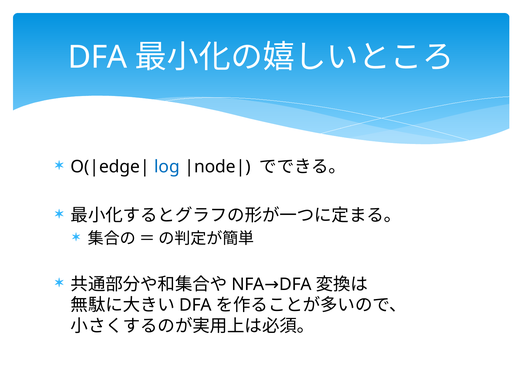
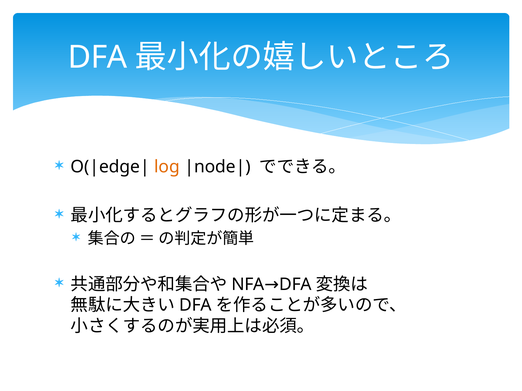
log colour: blue -> orange
